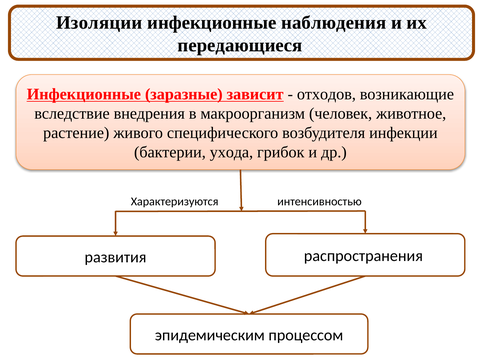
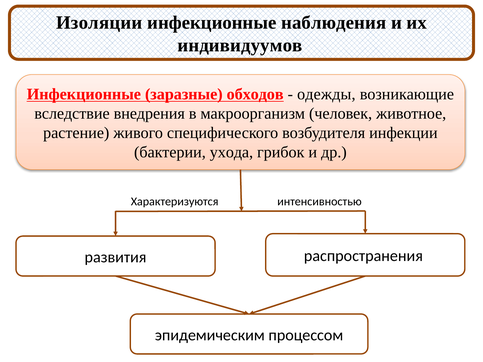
передающиеся: передающиеся -> индивидуумов
зависит: зависит -> обходов
отходов: отходов -> одежды
